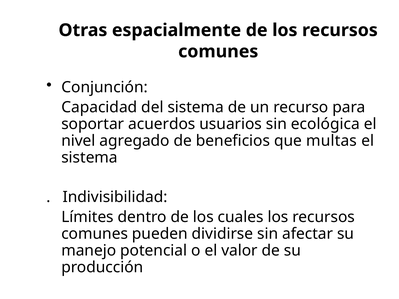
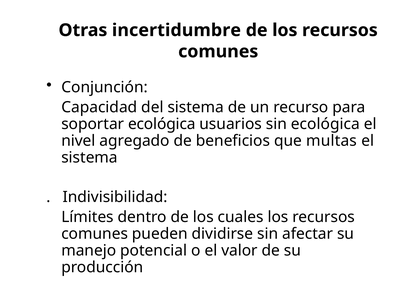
espacialmente: espacialmente -> incertidumbre
soportar acuerdos: acuerdos -> ecológica
